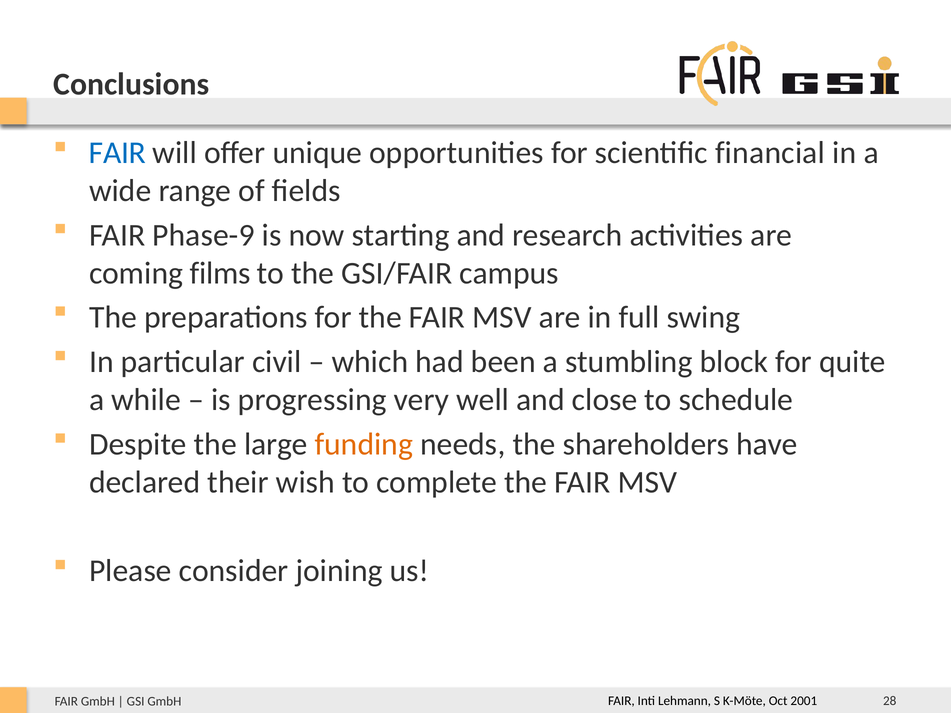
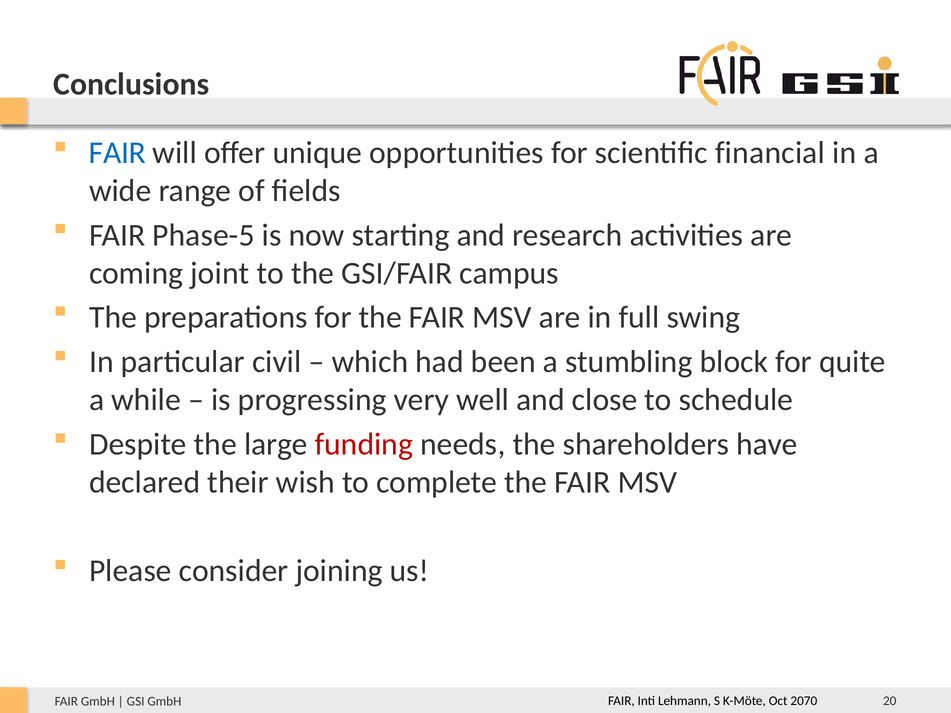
Phase-9: Phase-9 -> Phase-5
films: films -> joint
funding colour: orange -> red
2001: 2001 -> 2070
28: 28 -> 20
